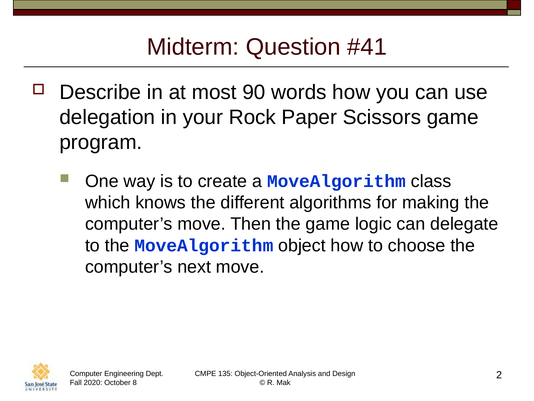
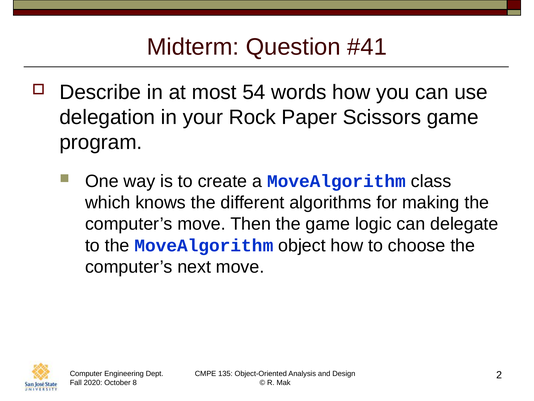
90: 90 -> 54
